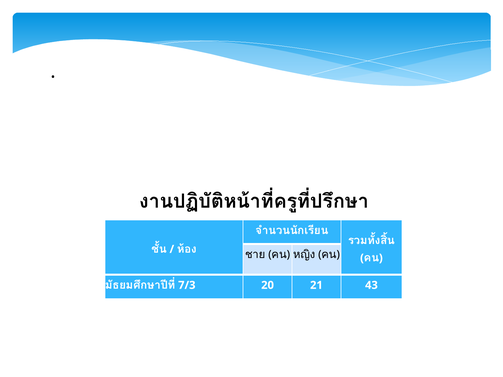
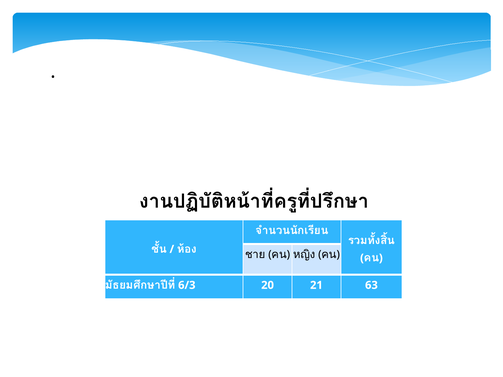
7/3: 7/3 -> 6/3
43: 43 -> 63
